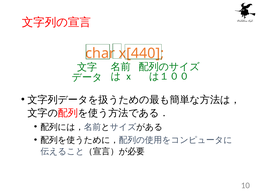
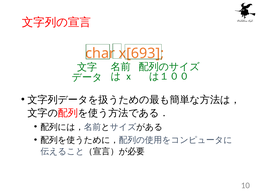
x[440: x[440 -> x[693
